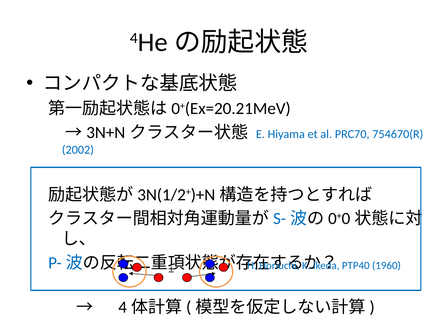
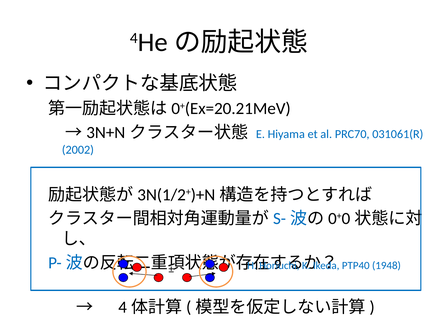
754670(R: 754670(R -> 031061(R
1960: 1960 -> 1948
